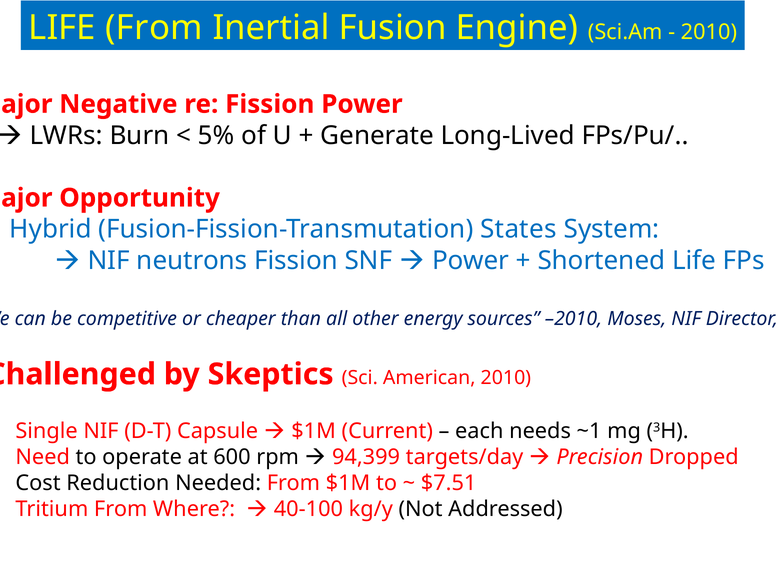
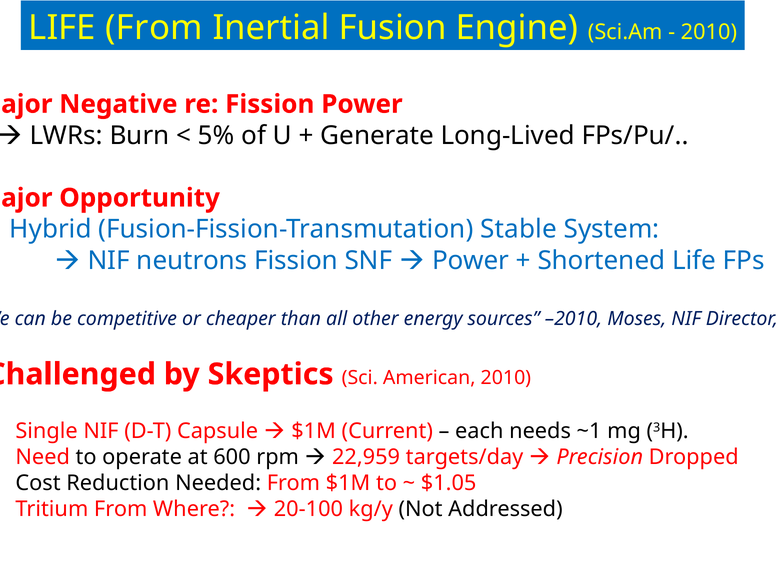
States: States -> Stable
94,399: 94,399 -> 22,959
$7.51: $7.51 -> $1.05
40-100: 40-100 -> 20-100
